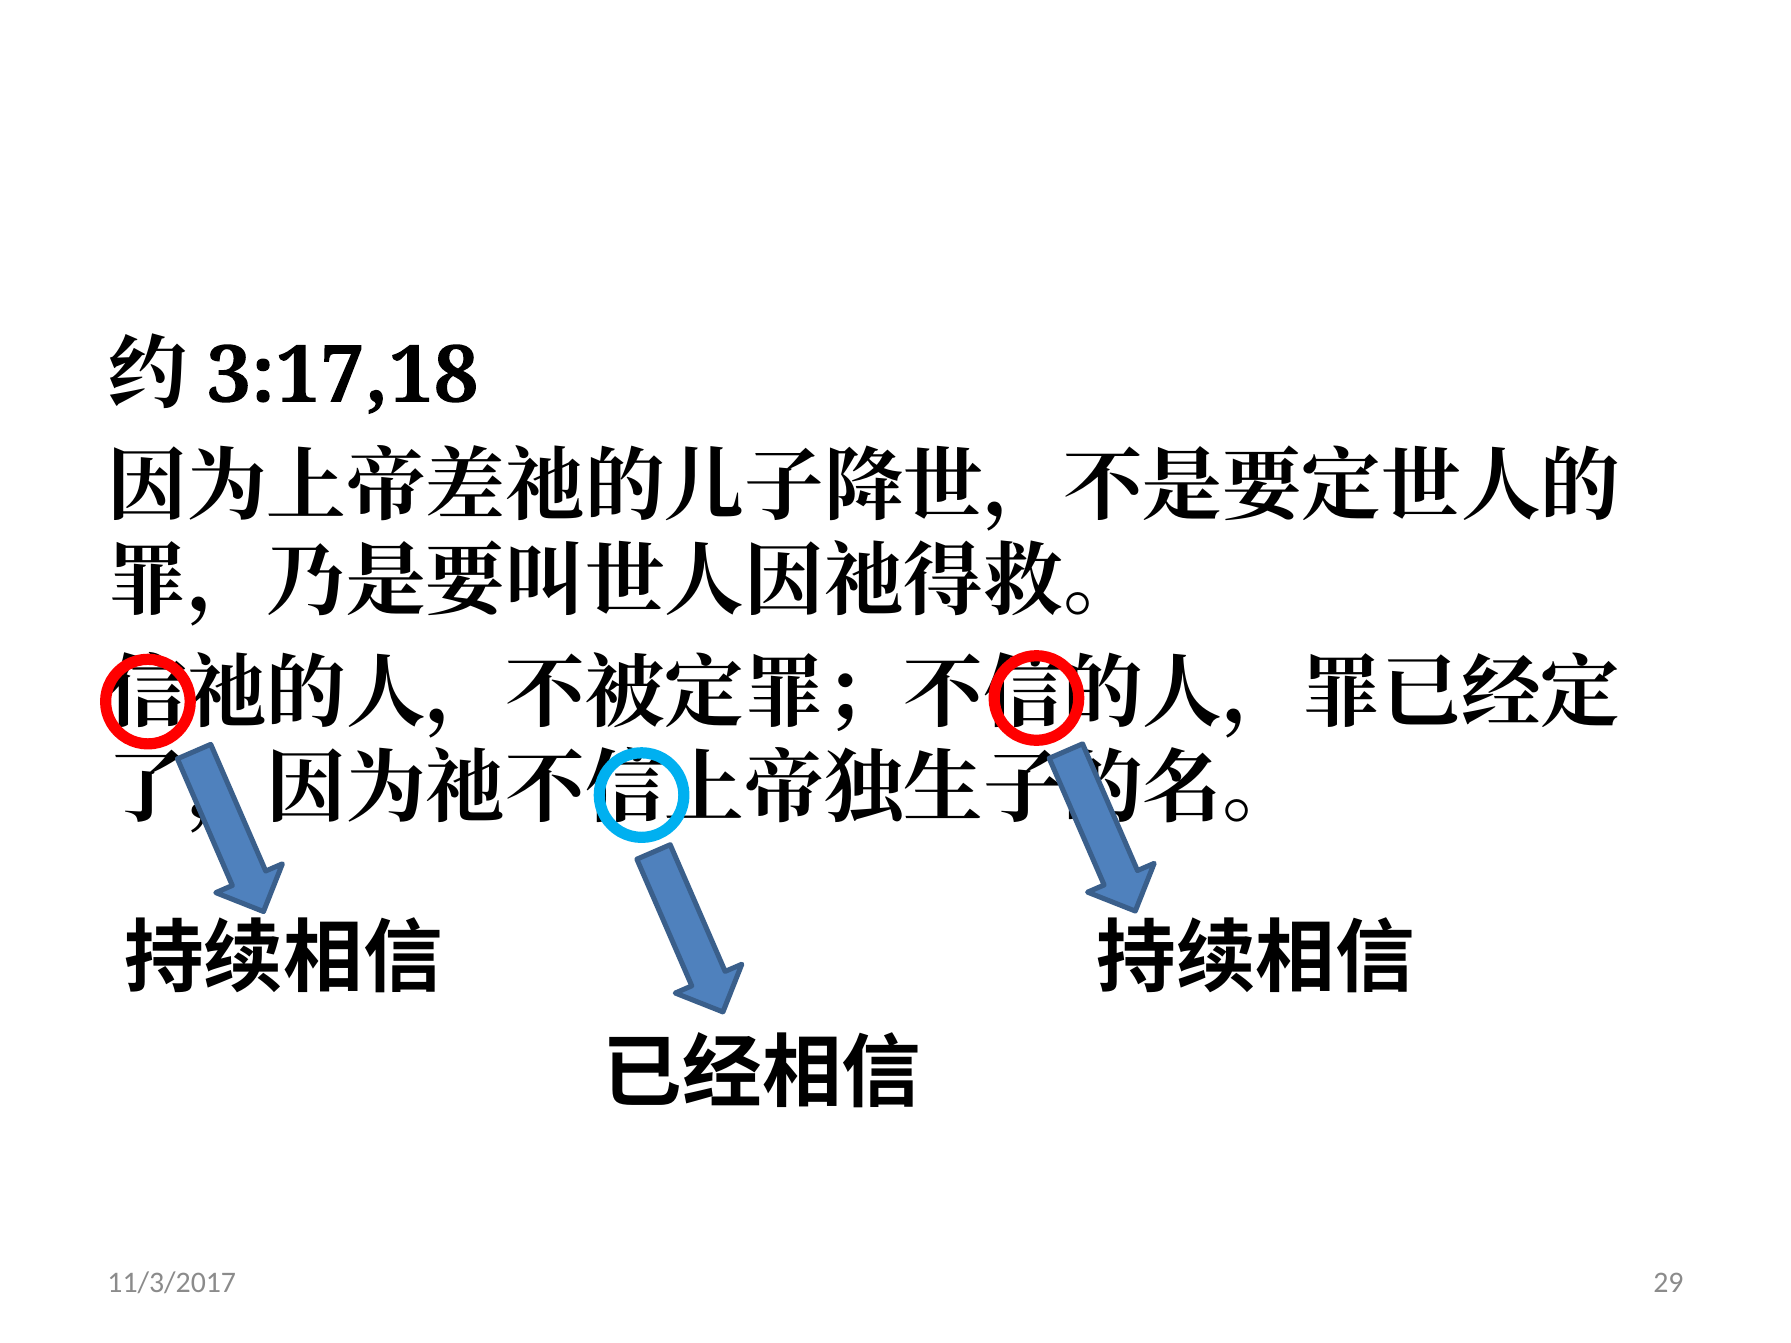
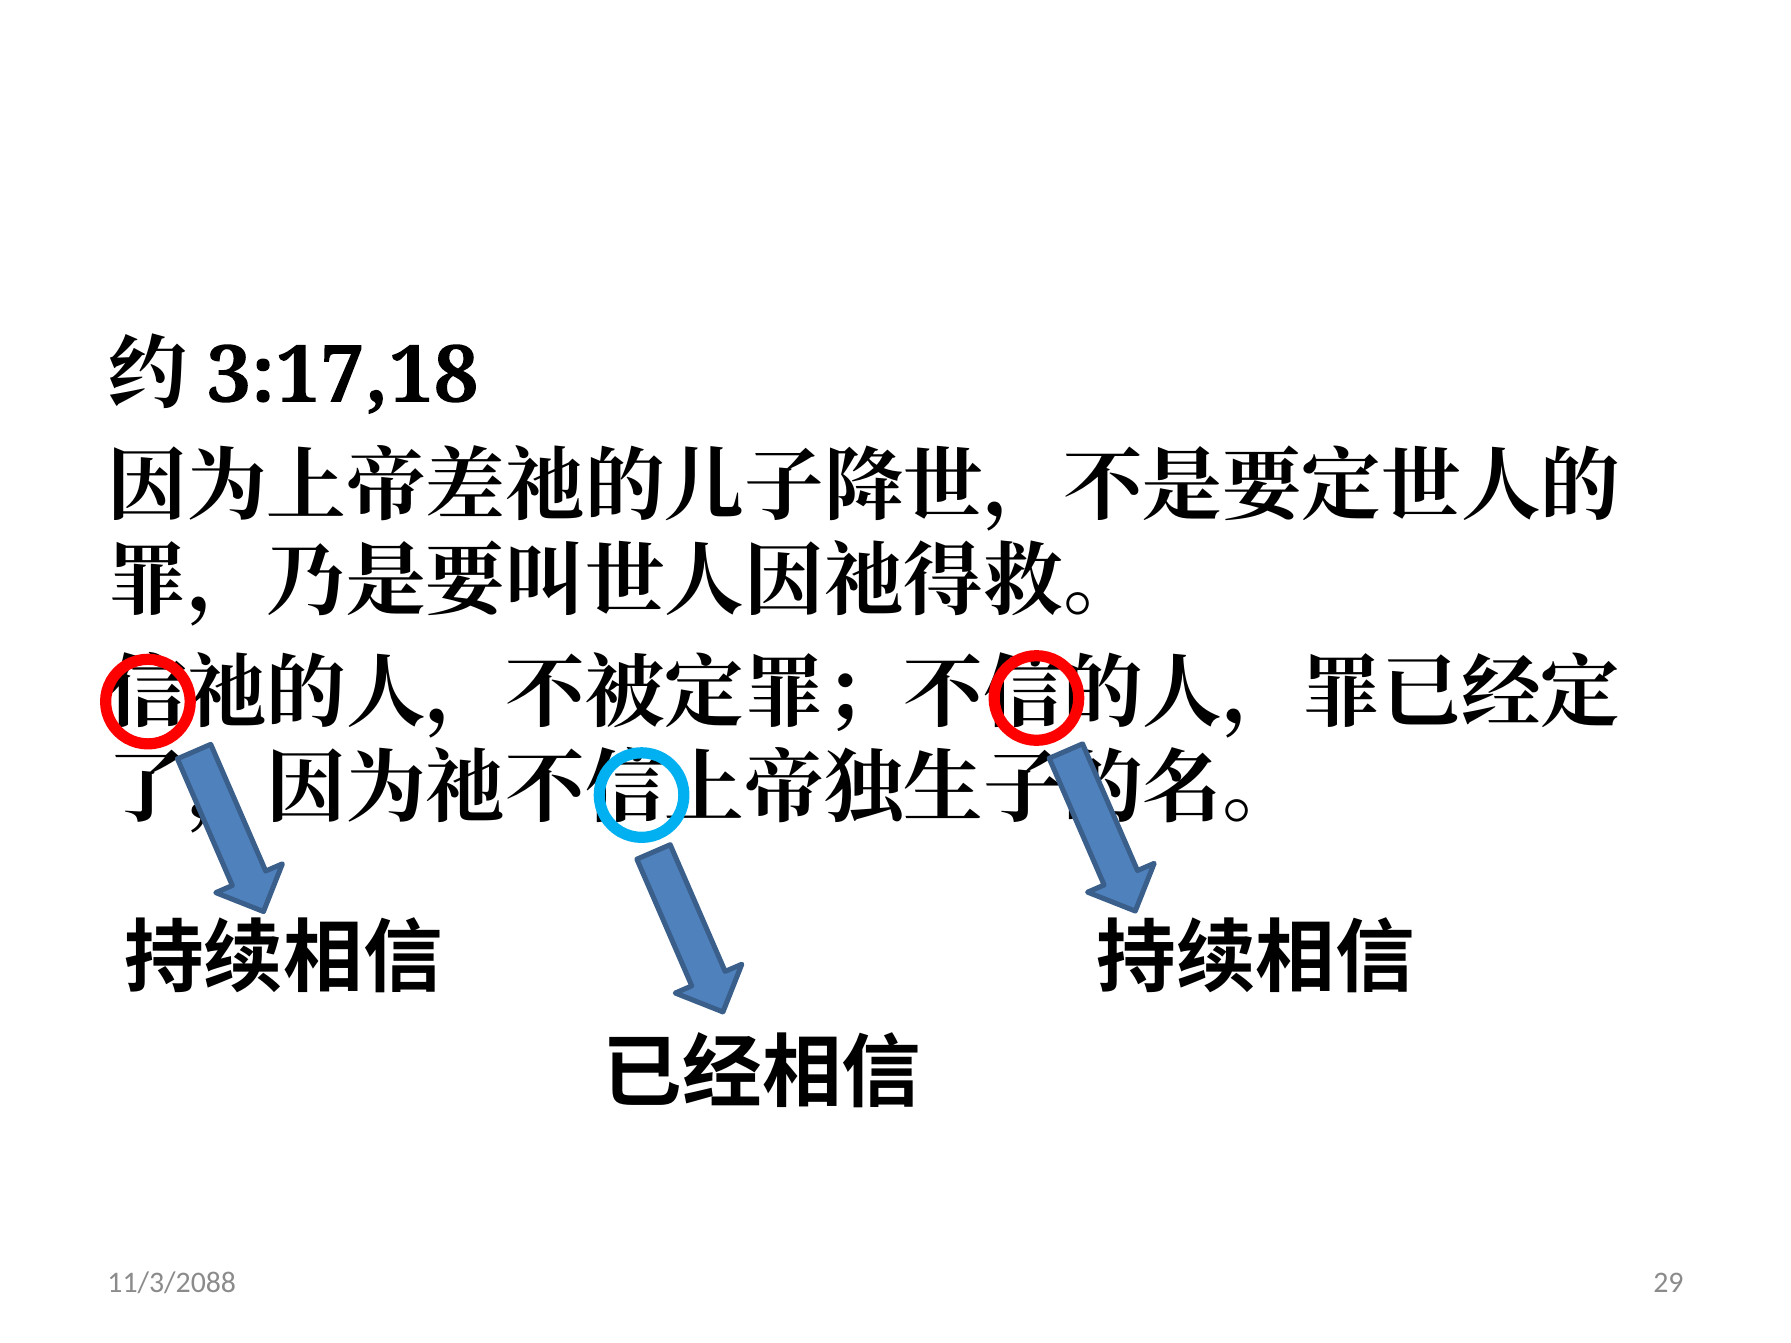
11/3/2017: 11/3/2017 -> 11/3/2088
